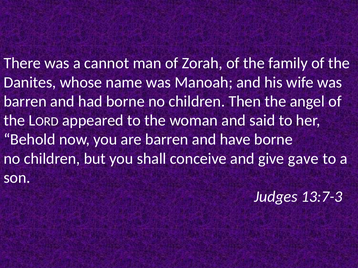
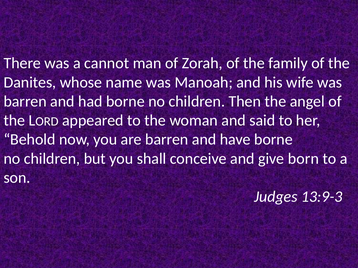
gave: gave -> born
13:7-3: 13:7-3 -> 13:9-3
